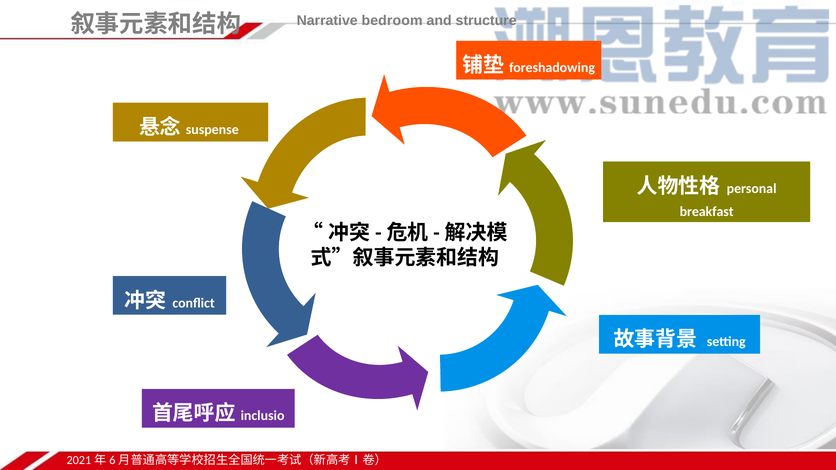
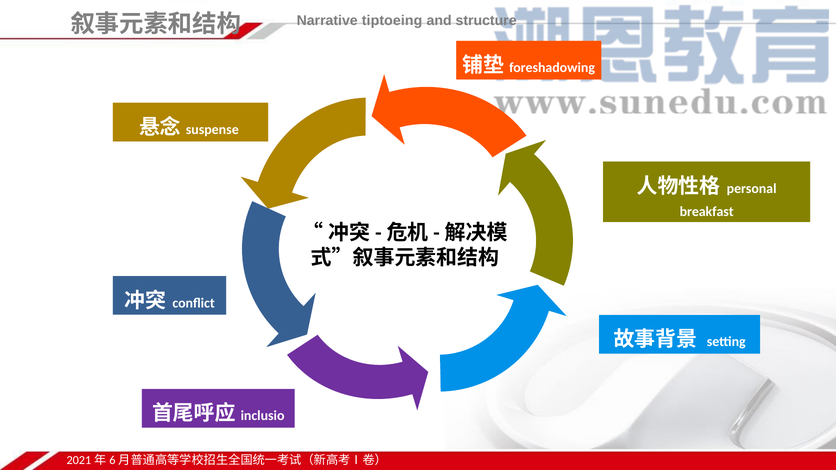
bedroom: bedroom -> tiptoeing
